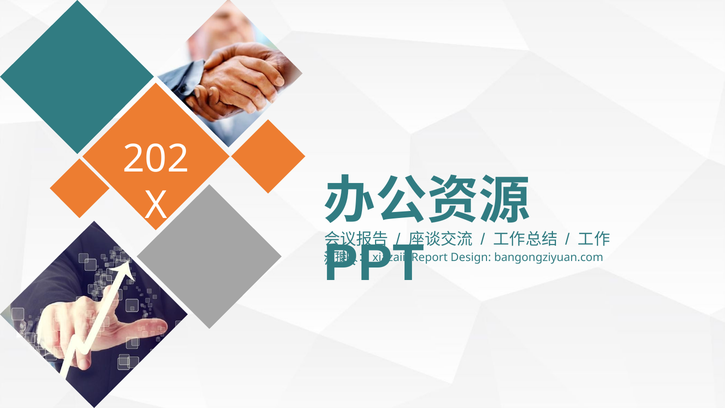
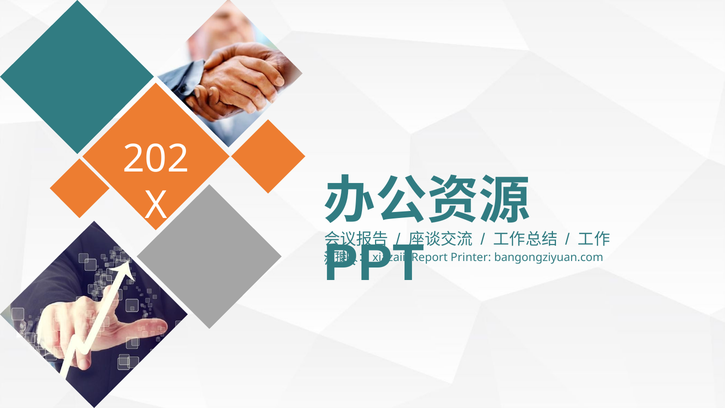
Design: Design -> Printer
